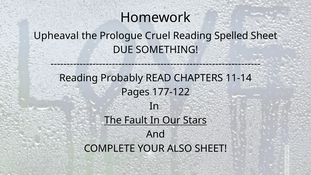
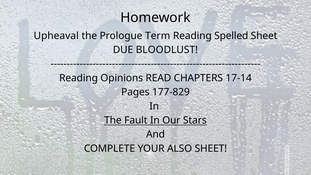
Cruel: Cruel -> Term
SOMETHING: SOMETHING -> BLOODLUST
Probably: Probably -> Opinions
11-14: 11-14 -> 17-14
177-122: 177-122 -> 177-829
